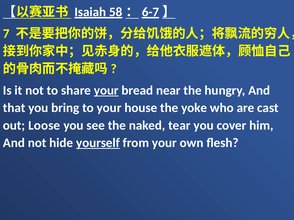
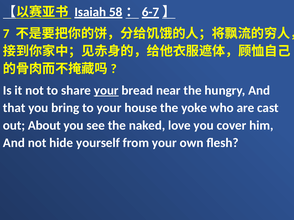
Loose: Loose -> About
tear: tear -> love
yourself underline: present -> none
